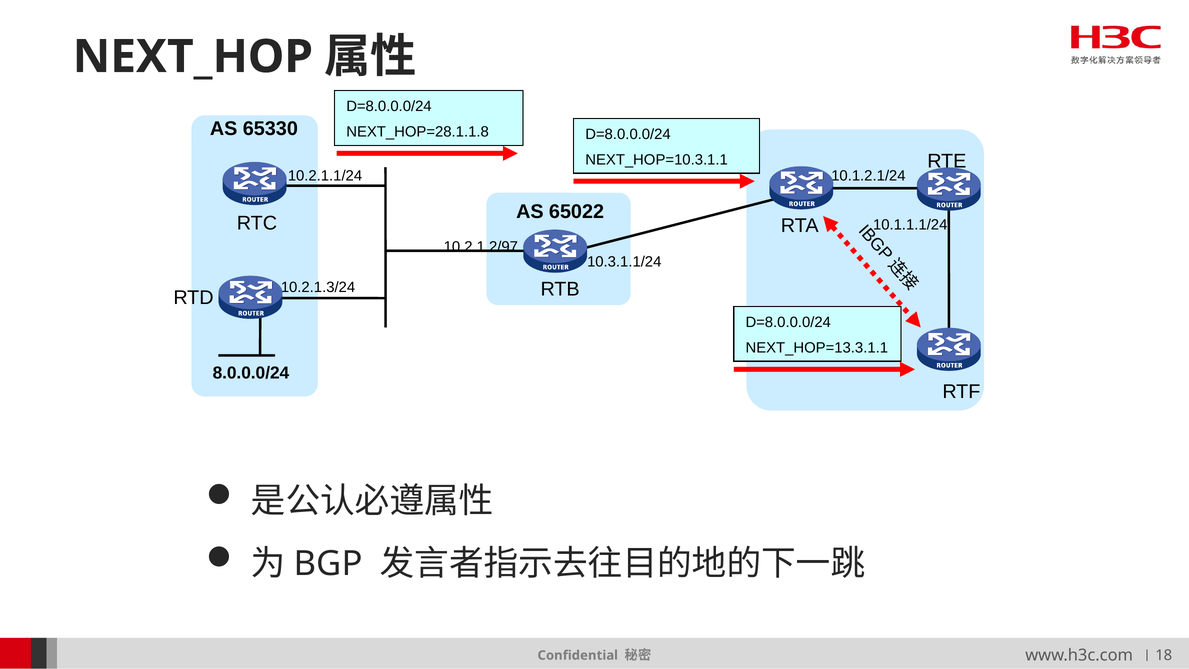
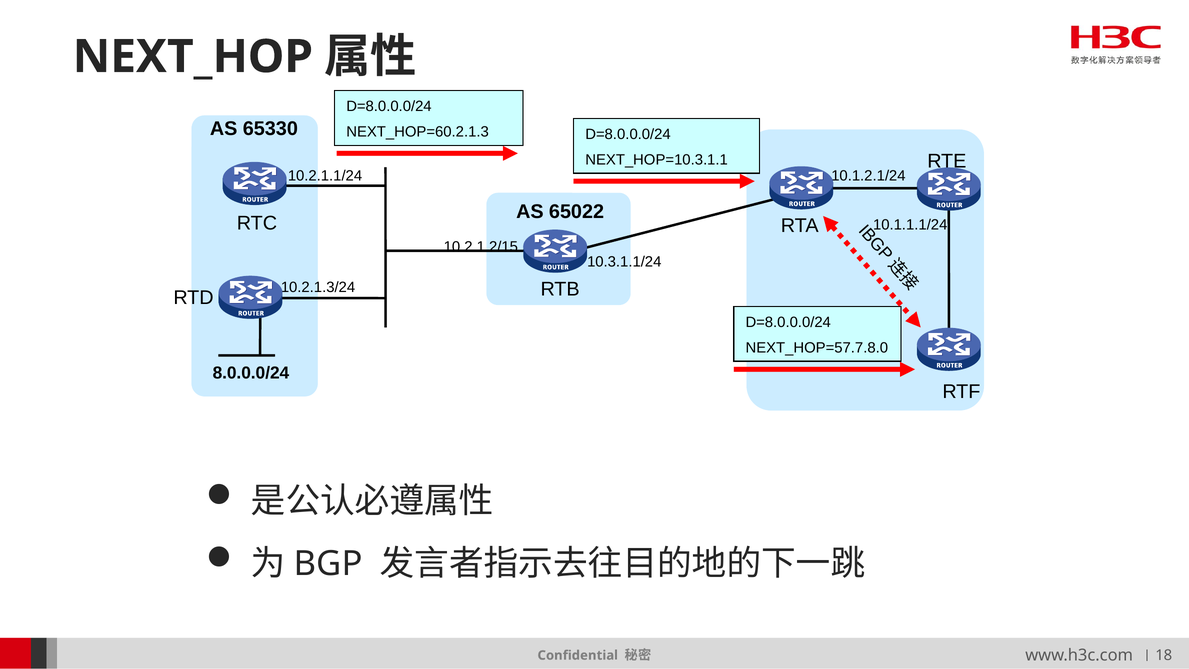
NEXT_HOP=28.1.1.8: NEXT_HOP=28.1.1.8 -> NEXT_HOP=60.2.1.3
10.2.1.2/97: 10.2.1.2/97 -> 10.2.1.2/15
NEXT_HOP=13.3.1.1: NEXT_HOP=13.3.1.1 -> NEXT_HOP=57.7.8.0
